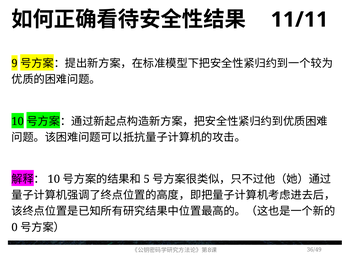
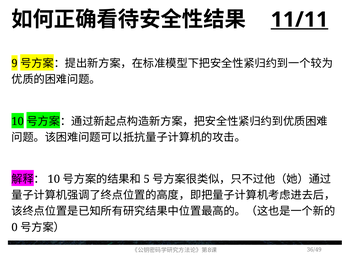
11/11 underline: none -> present
